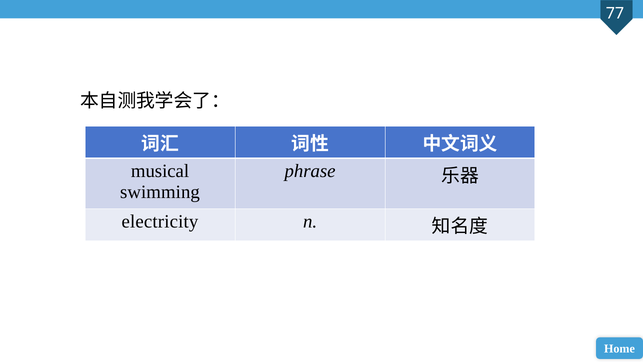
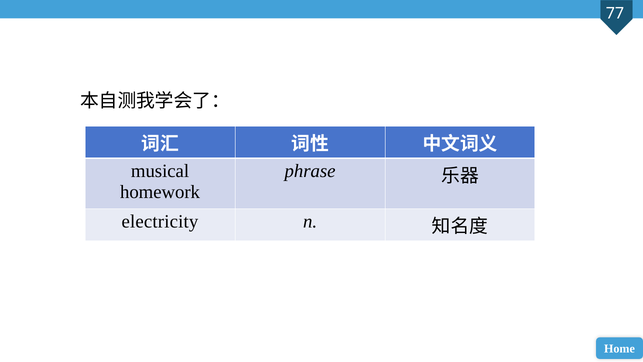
swimming: swimming -> homework
